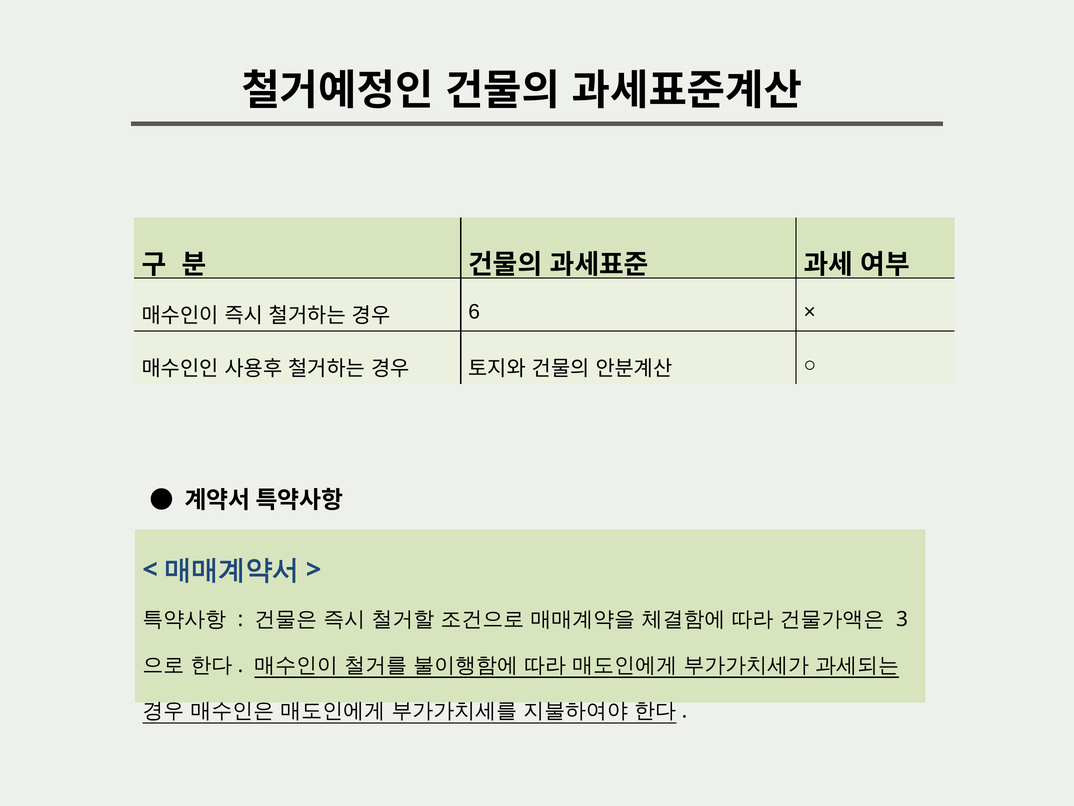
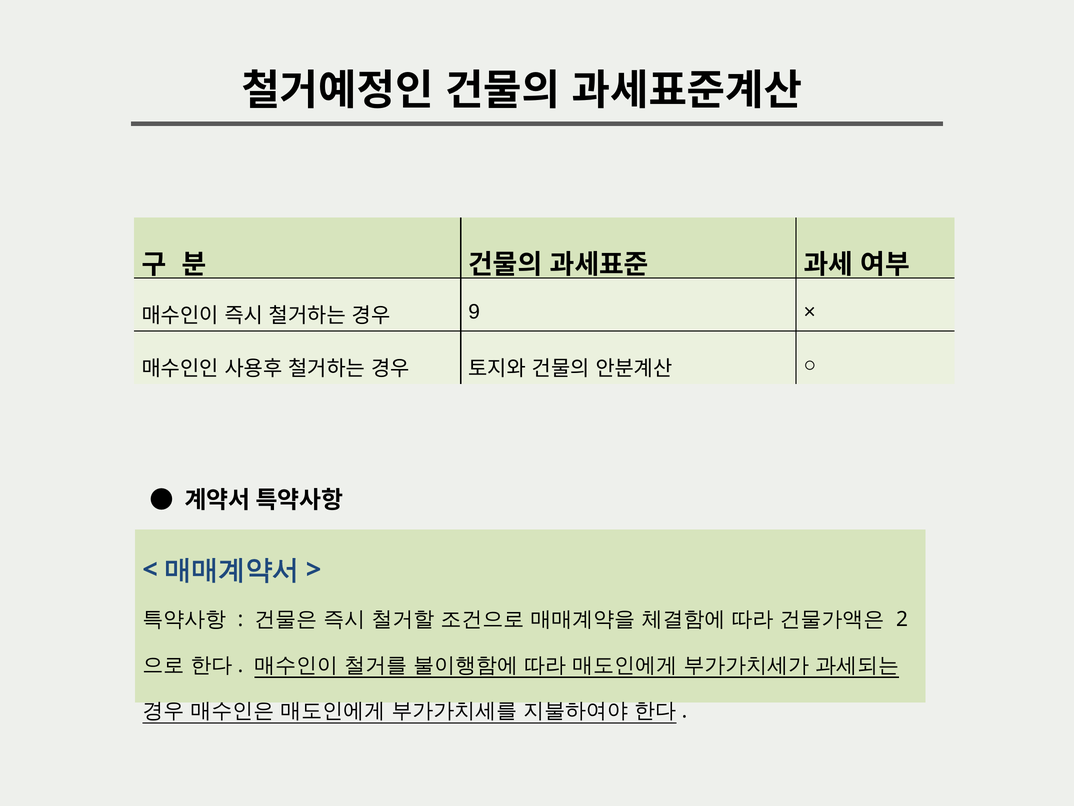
6: 6 -> 9
3: 3 -> 2
